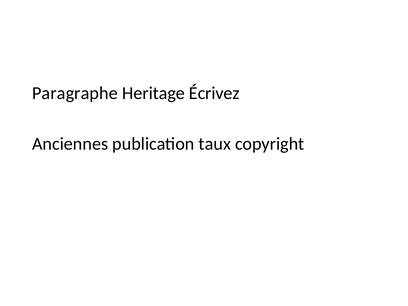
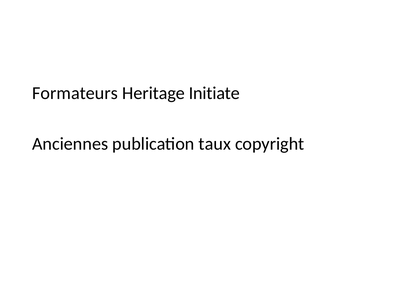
Paragraphe: Paragraphe -> Formateurs
Écrivez: Écrivez -> Initiate
